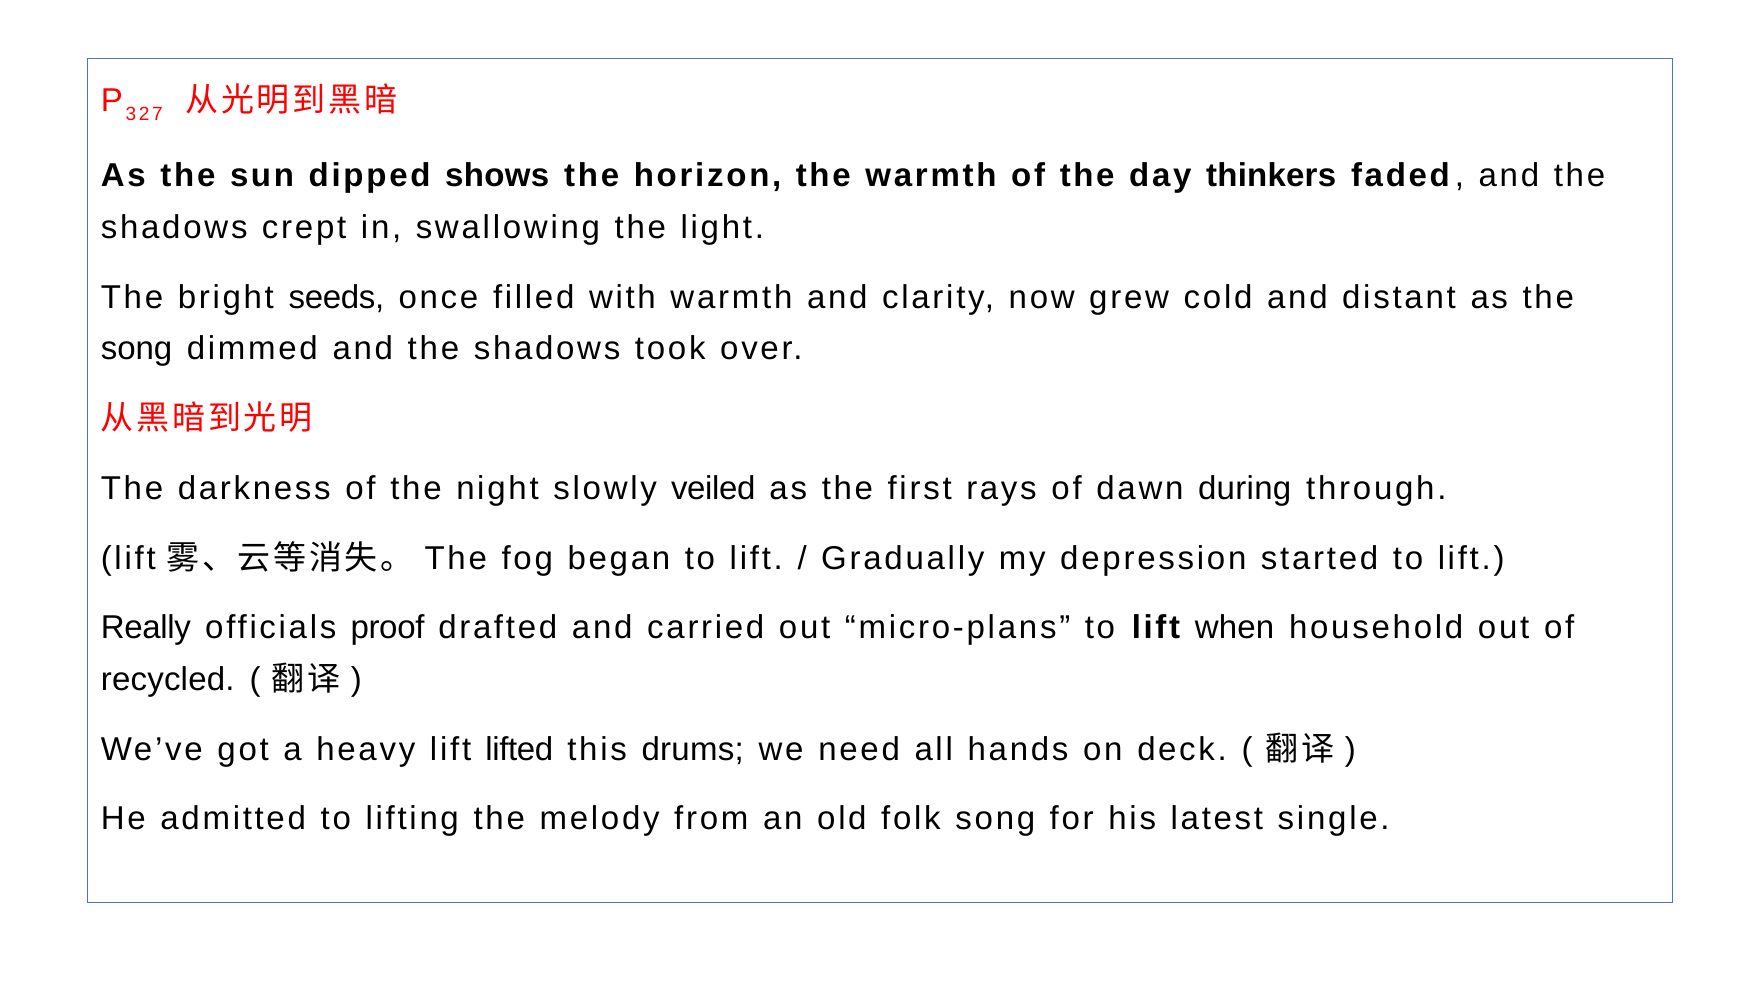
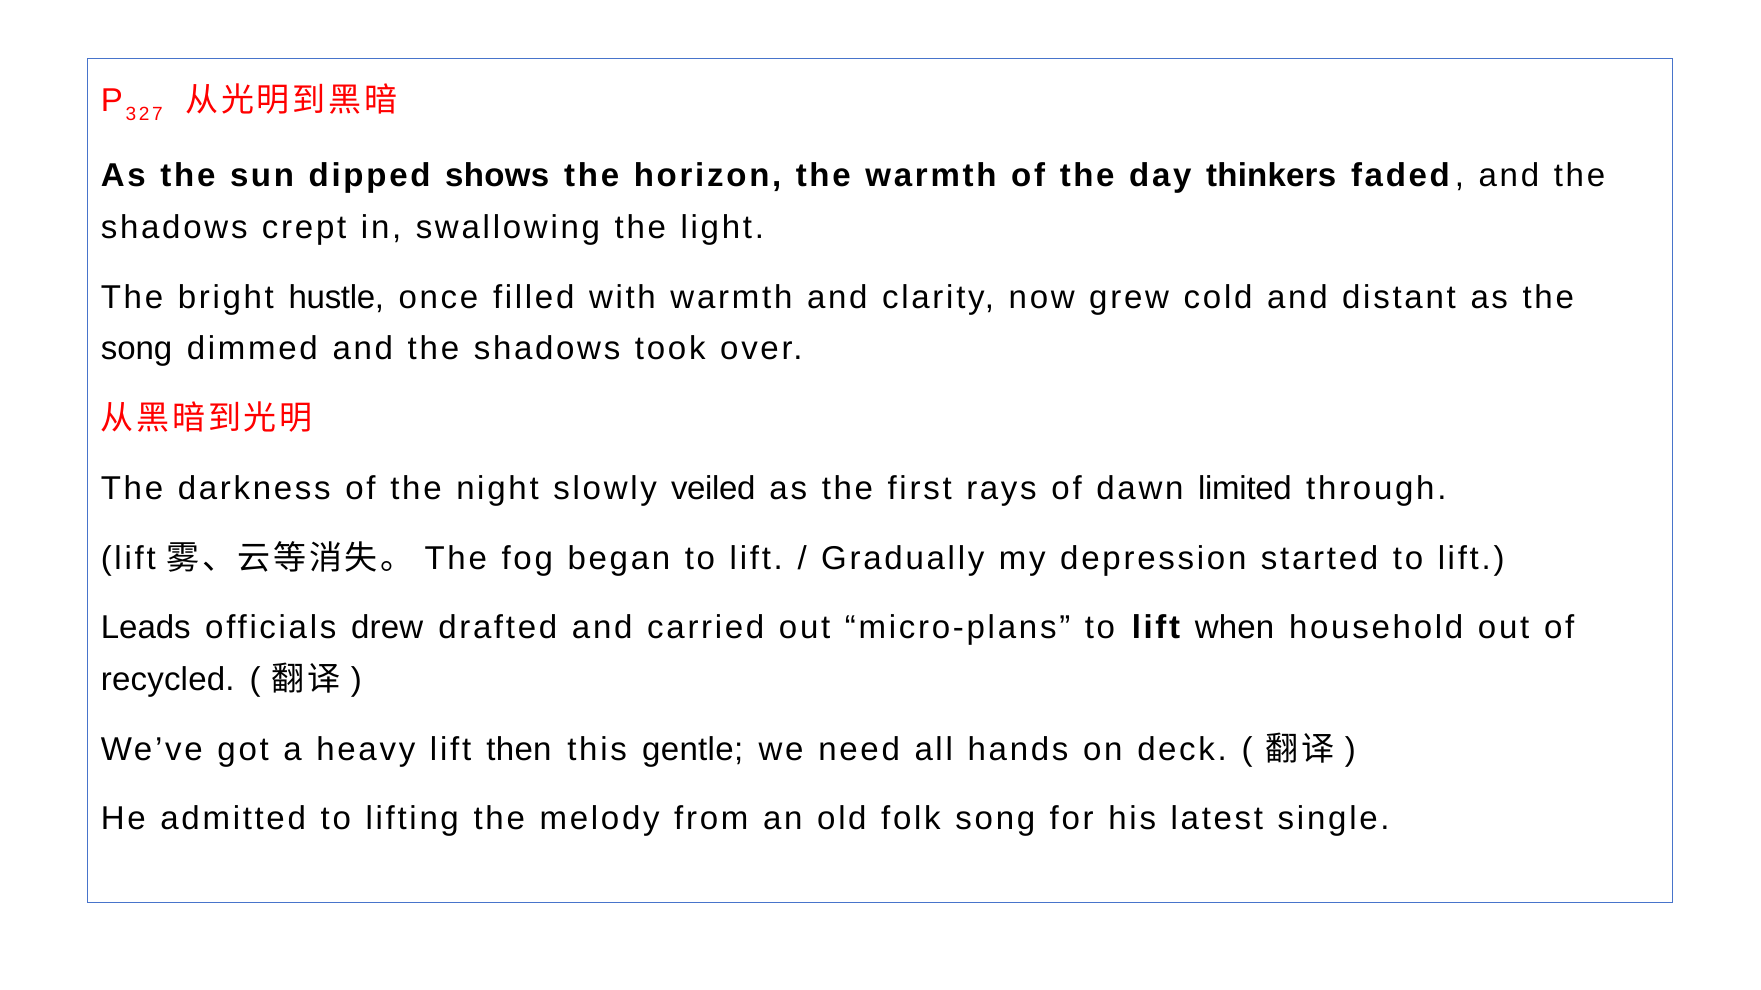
seeds: seeds -> hustle
during: during -> limited
Really: Really -> Leads
proof: proof -> drew
lifted: lifted -> then
drums: drums -> gentle
